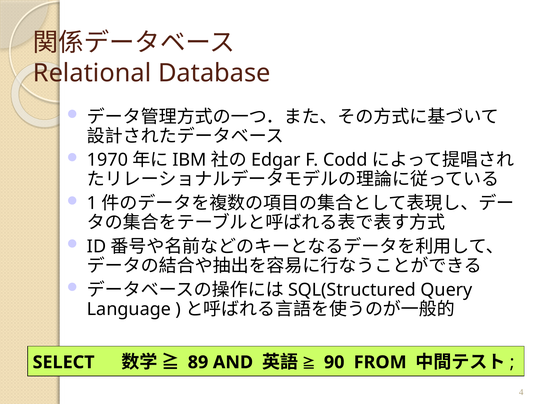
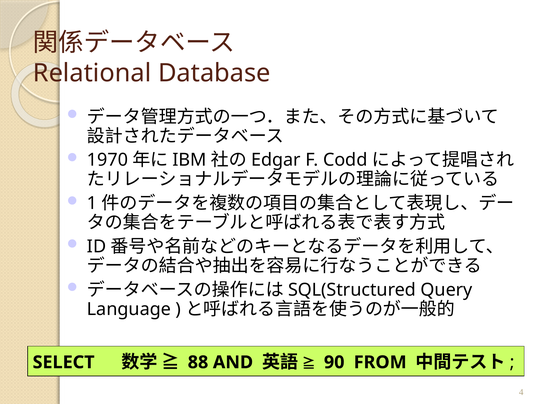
89: 89 -> 88
